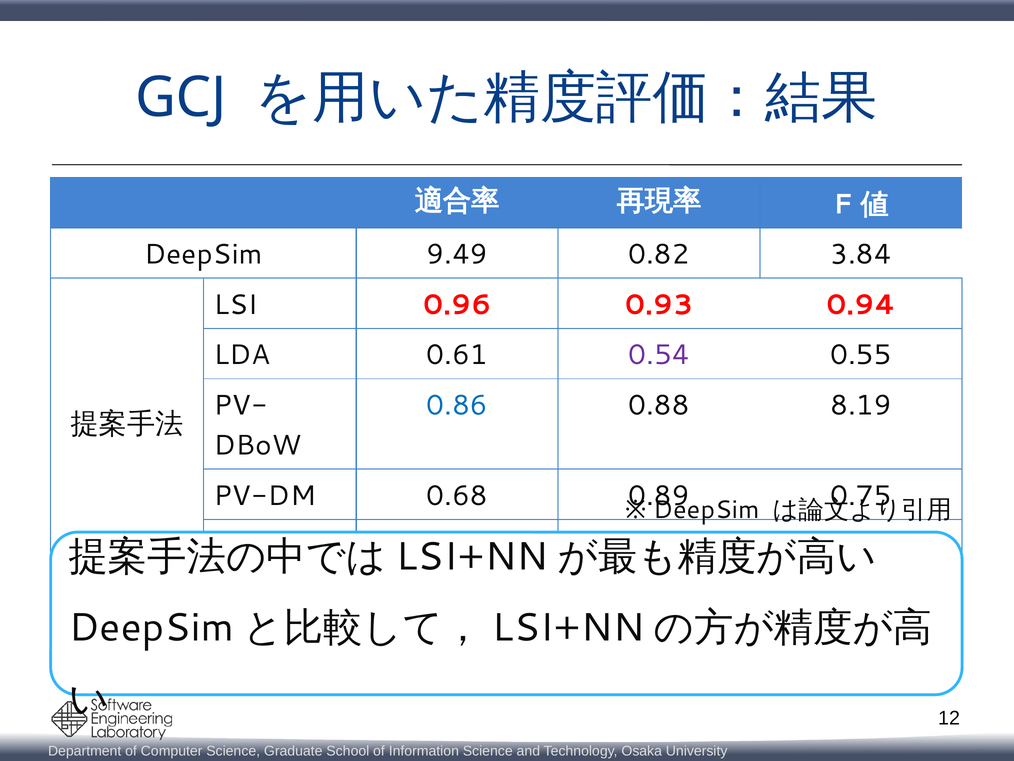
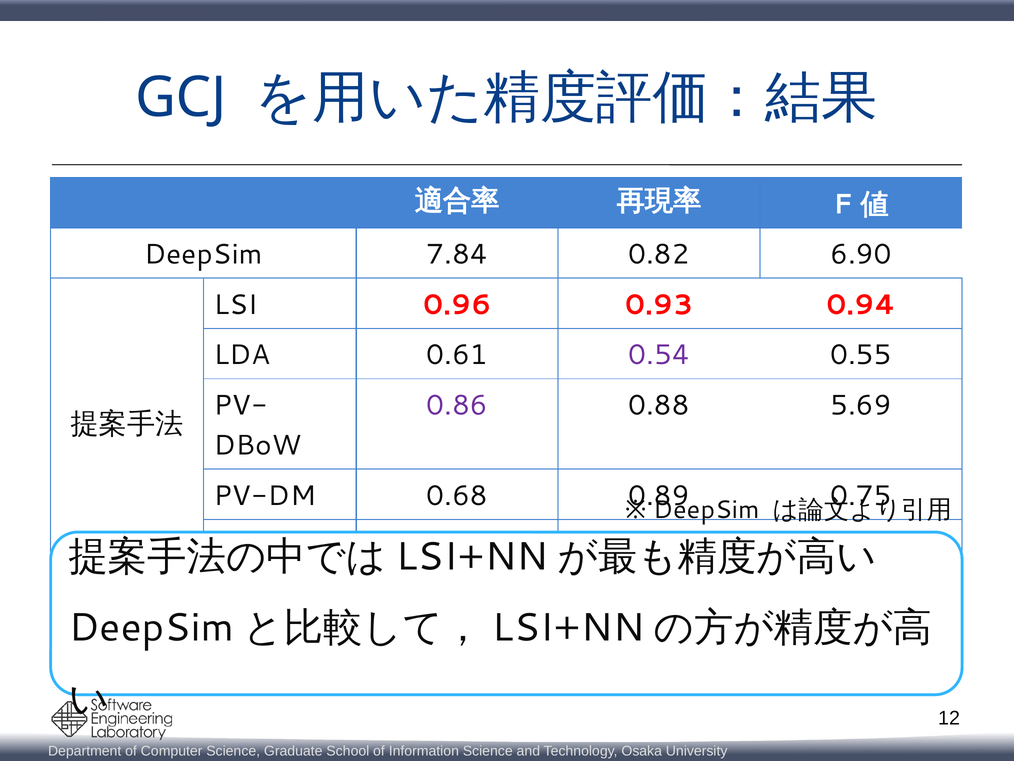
9.49: 9.49 -> 7.84
3.84: 3.84 -> 6.90
0.86 colour: blue -> purple
8.19: 8.19 -> 5.69
